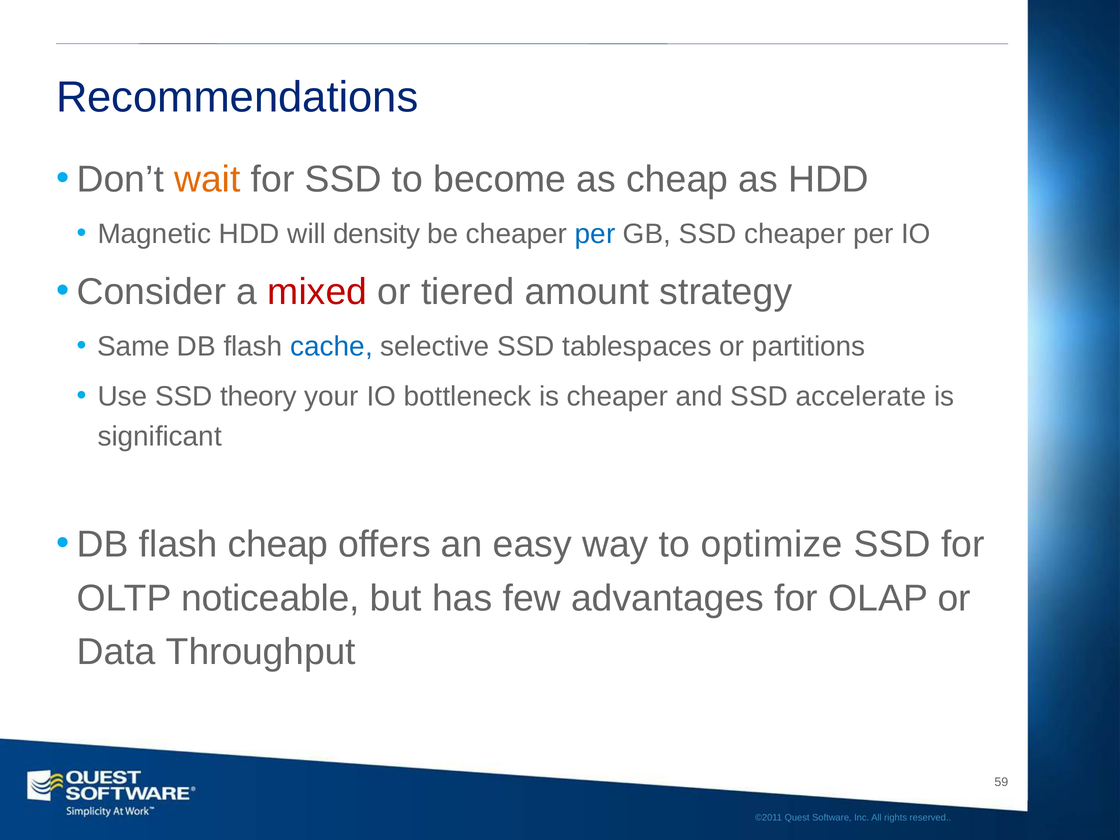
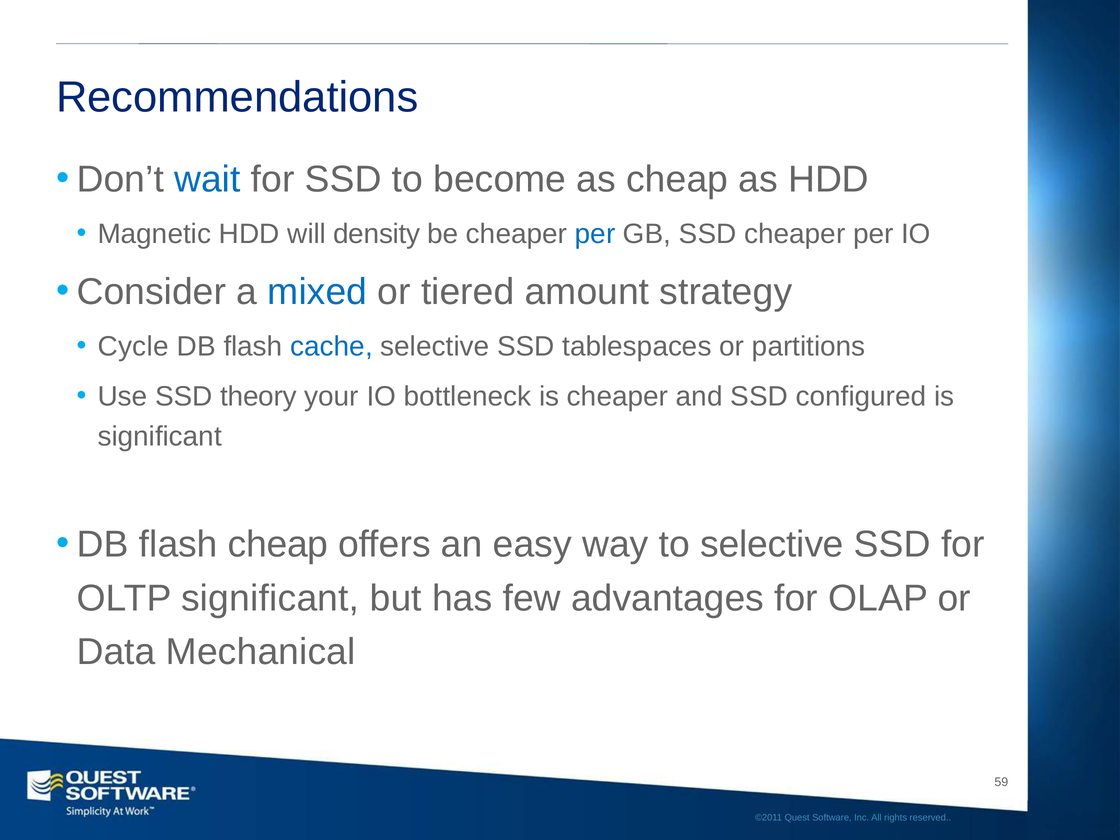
wait colour: orange -> blue
mixed colour: red -> blue
Same: Same -> Cycle
accelerate: accelerate -> configured
to optimize: optimize -> selective
OLTP noticeable: noticeable -> significant
Throughput: Throughput -> Mechanical
